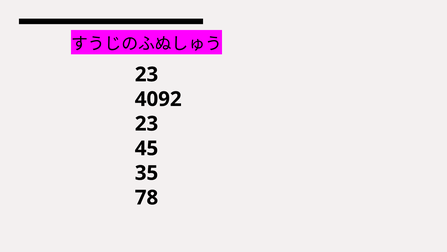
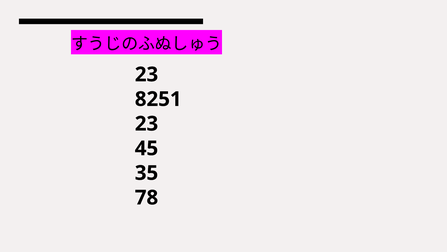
4092: 4092 -> 8251
